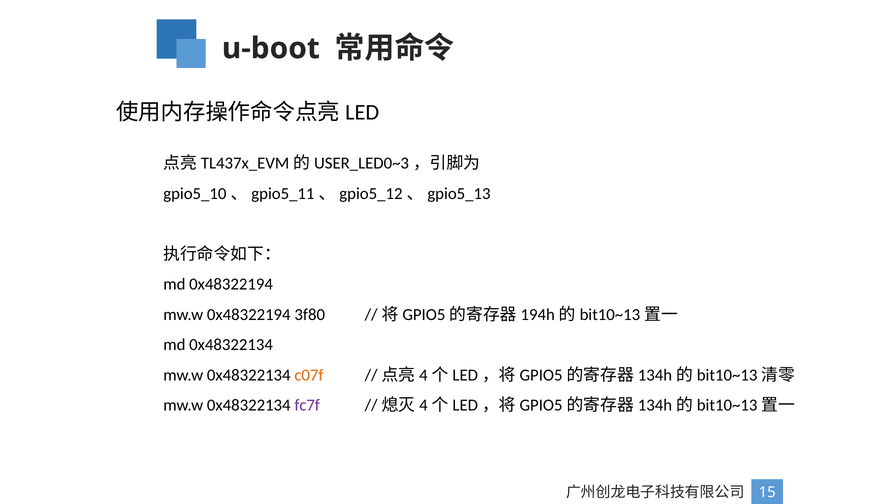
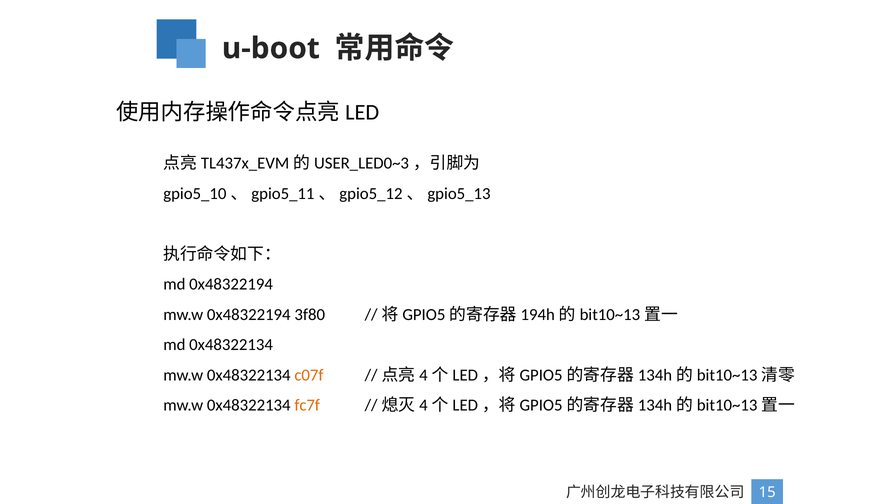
fc7f colour: purple -> orange
